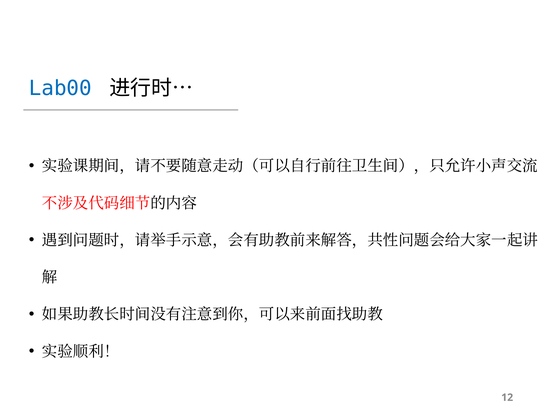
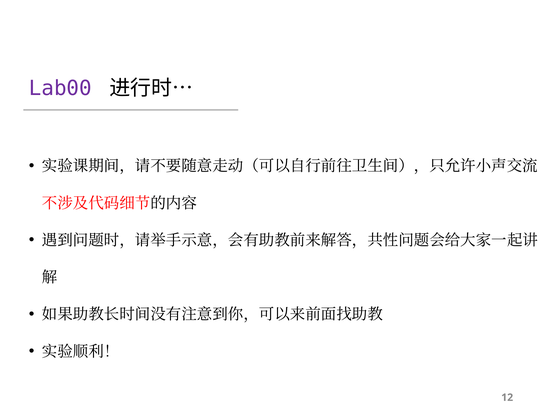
Lab00 colour: blue -> purple
